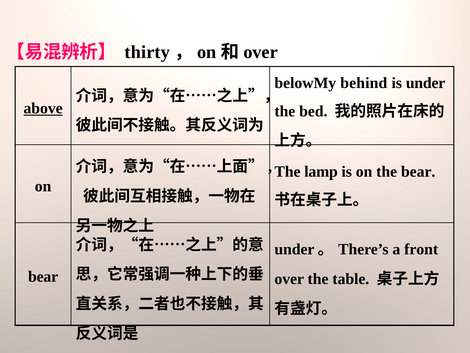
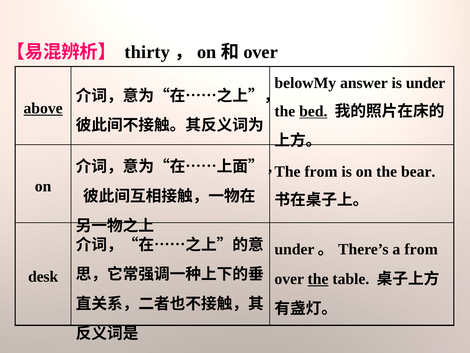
behind: behind -> answer
bed underline: none -> present
The lamp: lamp -> from
a front: front -> from
bear at (43, 276): bear -> desk
the at (318, 279) underline: none -> present
